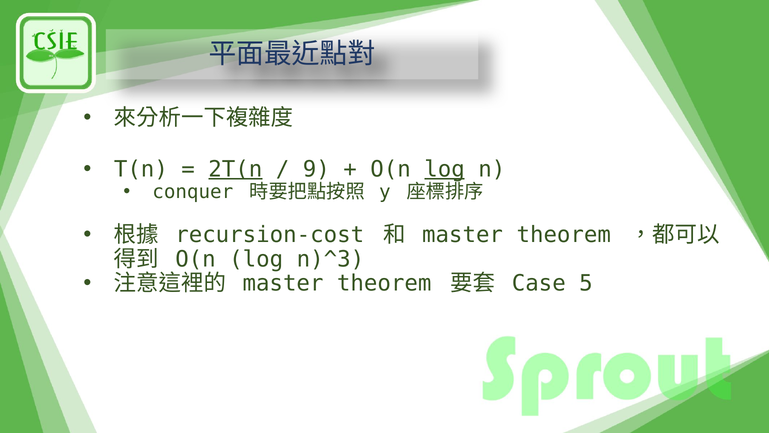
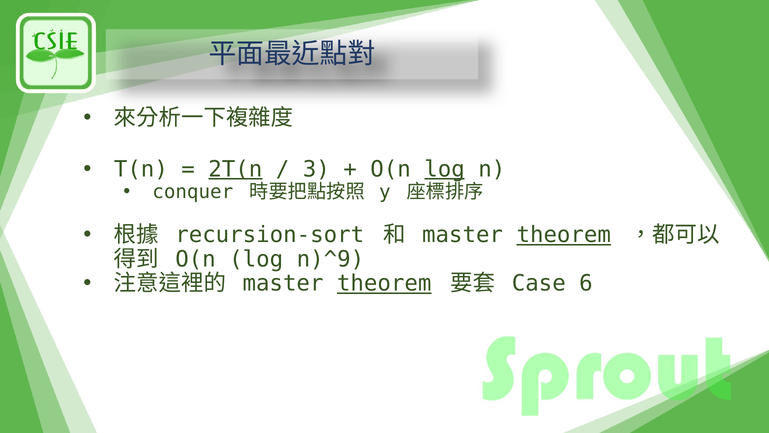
9: 9 -> 3
recursion-cost: recursion-cost -> recursion-sort
theorem at (564, 235) underline: none -> present
n)^3: n)^3 -> n)^9
theorem at (384, 283) underline: none -> present
5: 5 -> 6
